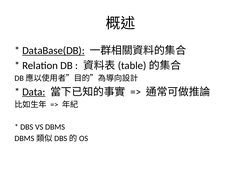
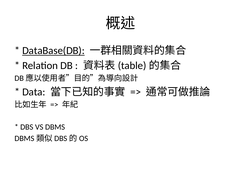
Data underline: present -> none
